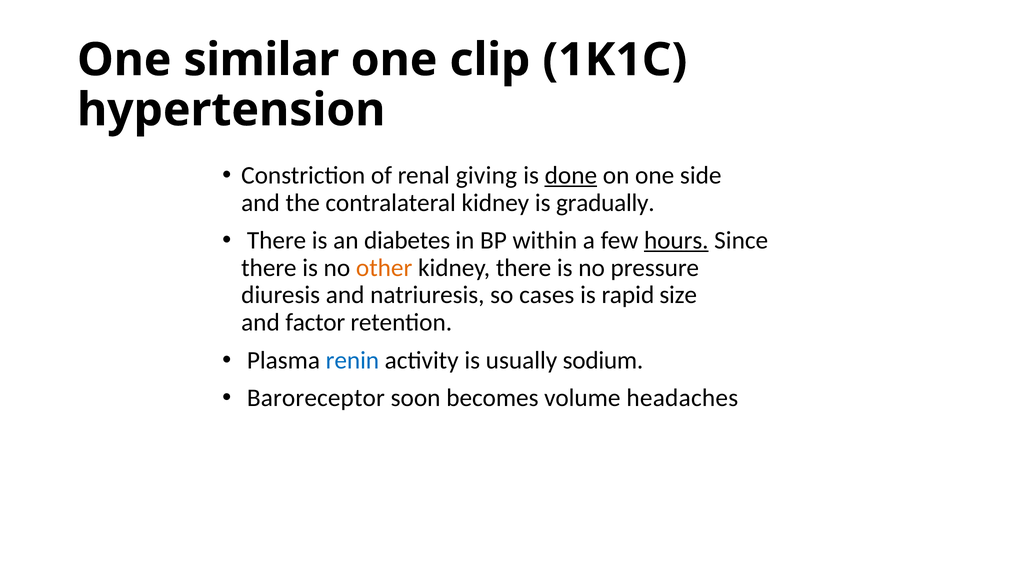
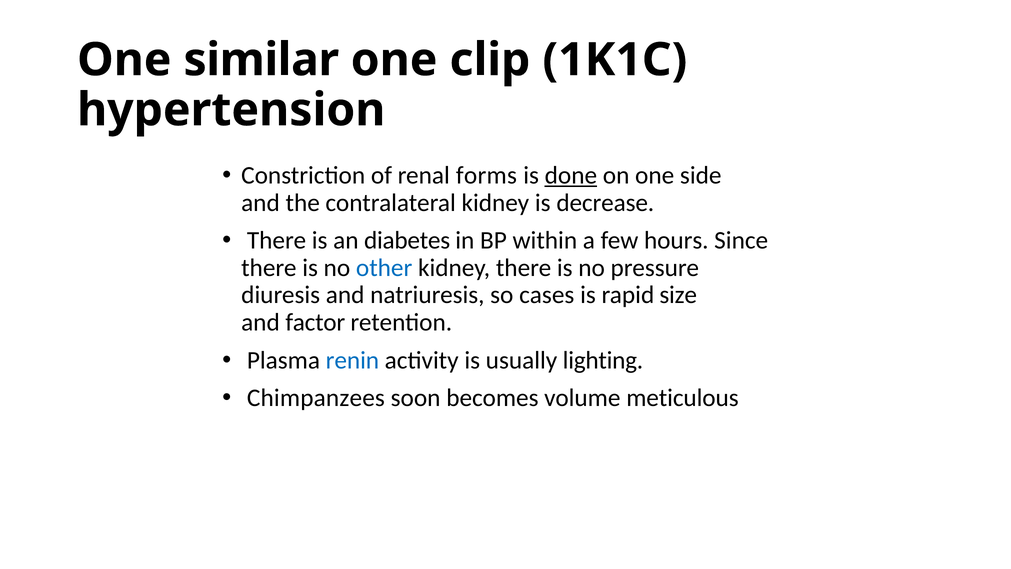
giving: giving -> forms
gradually: gradually -> decrease
hours underline: present -> none
other colour: orange -> blue
sodium: sodium -> lighting
Baroreceptor: Baroreceptor -> Chimpanzees
headaches: headaches -> meticulous
